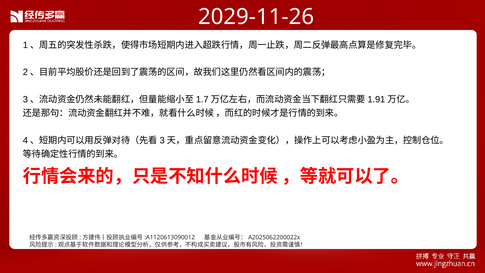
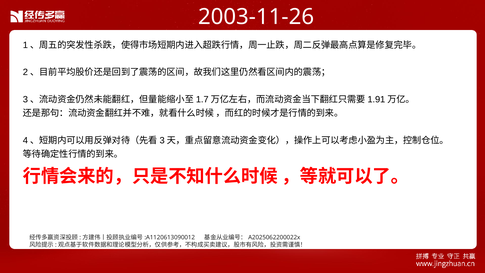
2029-11-26: 2029-11-26 -> 2003-11-26
